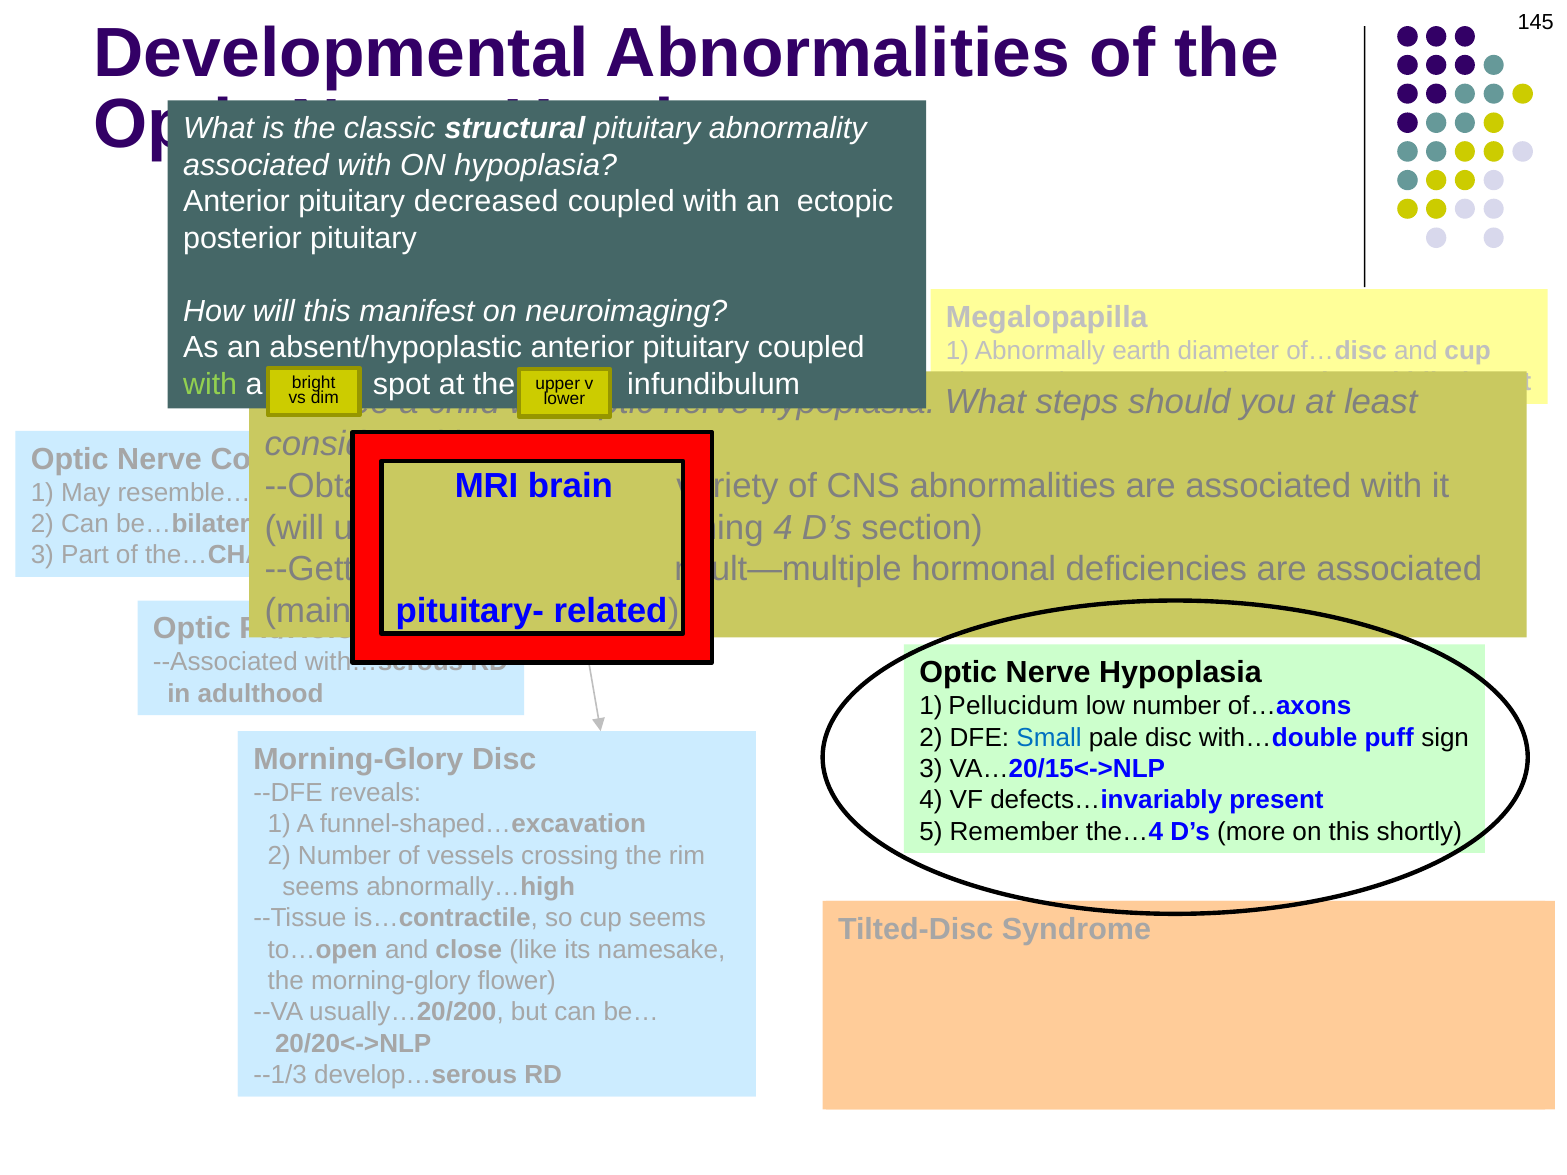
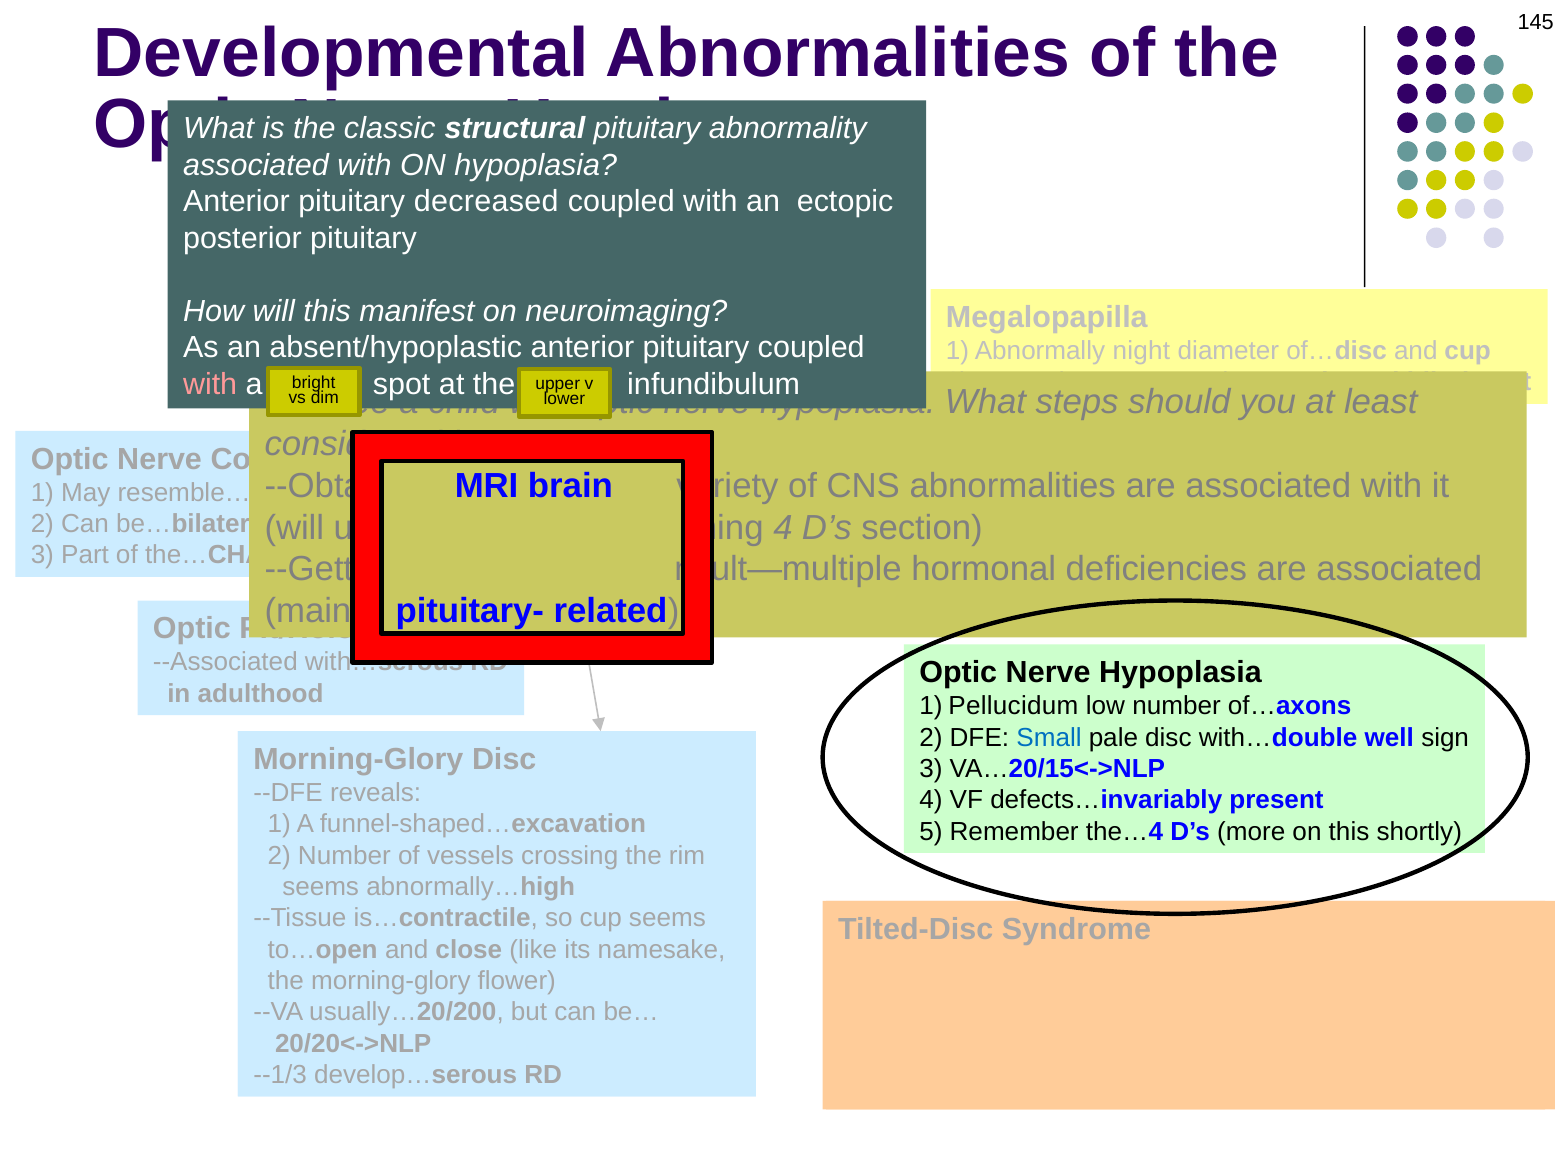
earth: earth -> night
with at (210, 385) colour: light green -> pink
puff: puff -> well
